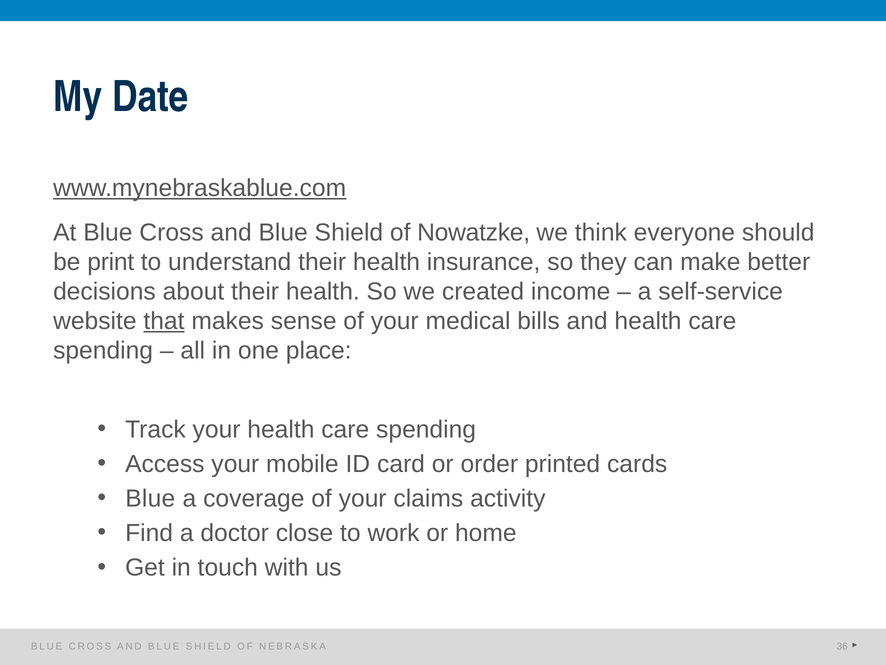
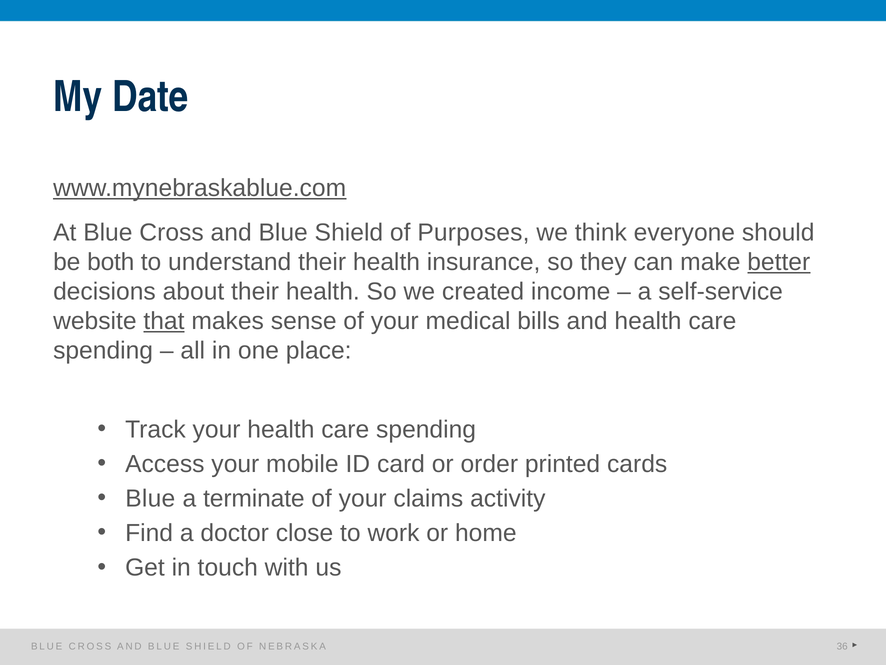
Nowatzke: Nowatzke -> Purposes
print: print -> both
better underline: none -> present
coverage: coverage -> terminate
